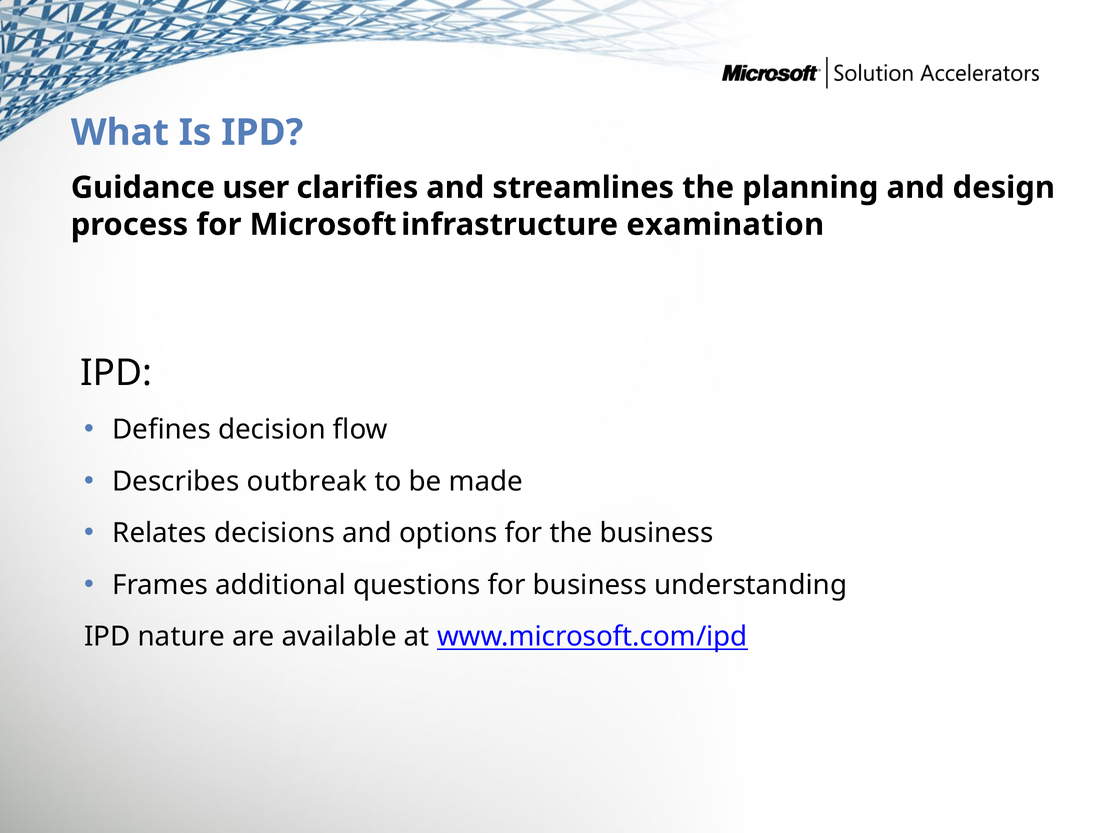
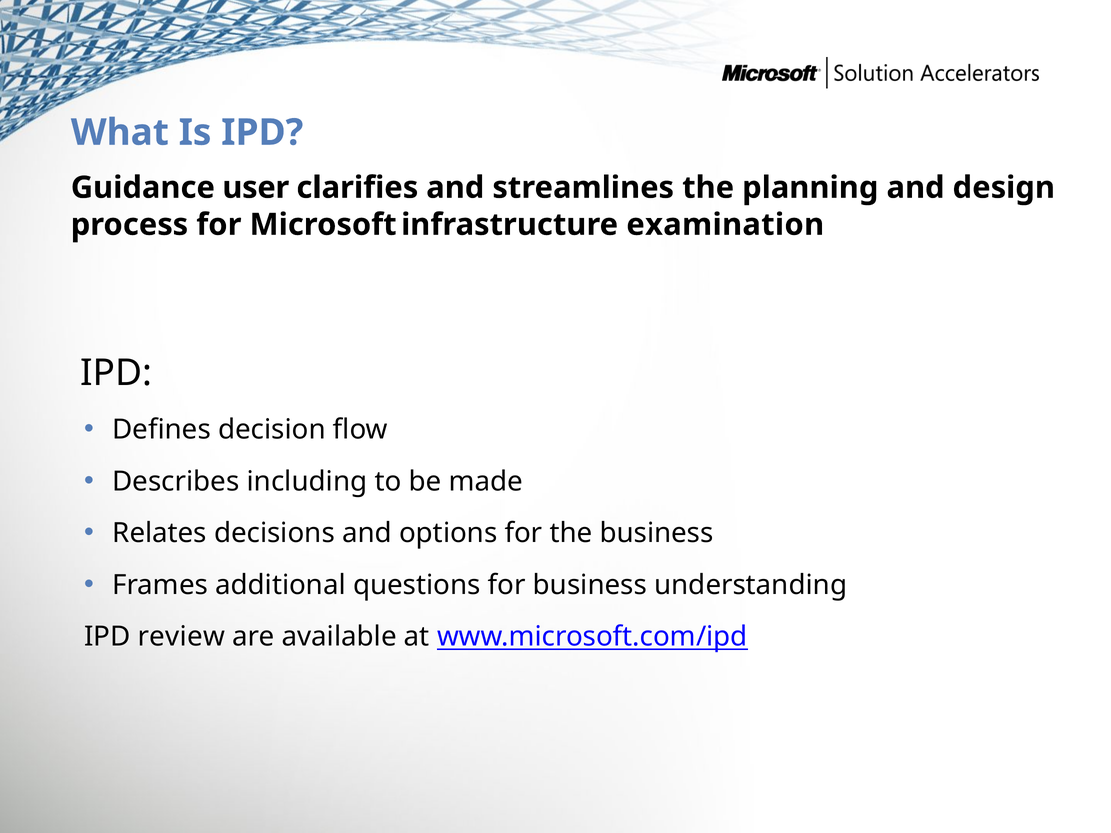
outbreak: outbreak -> including
nature: nature -> review
